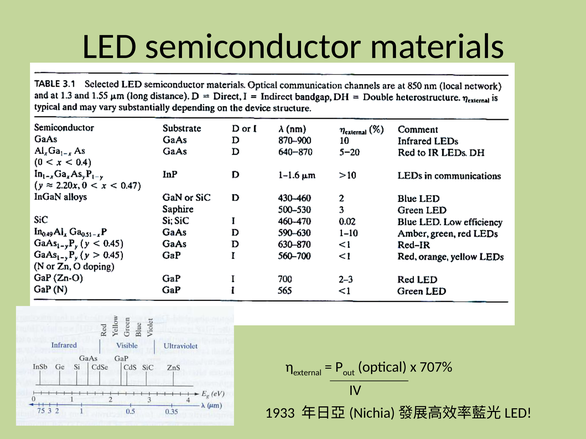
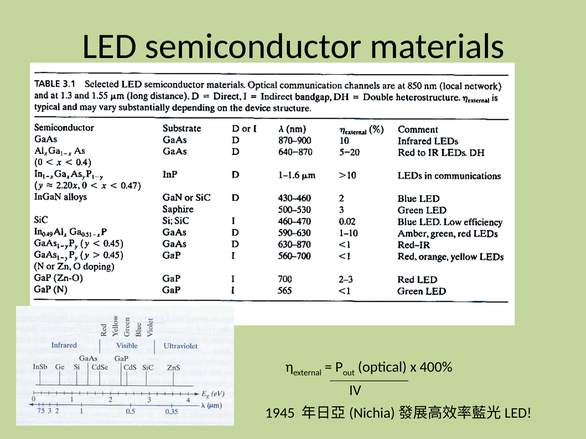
707%: 707% -> 400%
1933: 1933 -> 1945
